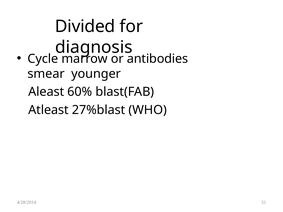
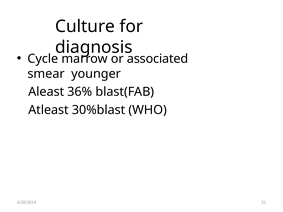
Divided: Divided -> Culture
antibodies: antibodies -> associated
60%: 60% -> 36%
27%blast: 27%blast -> 30%blast
